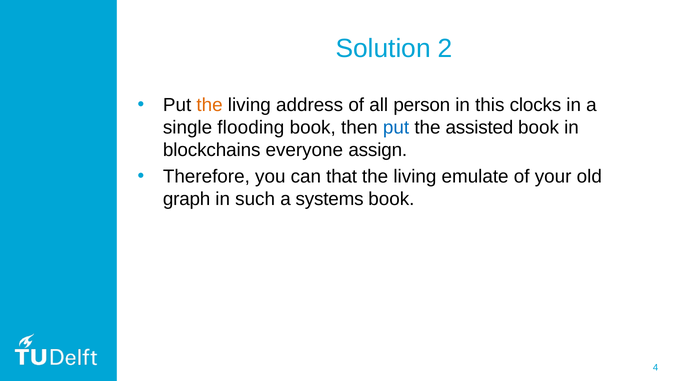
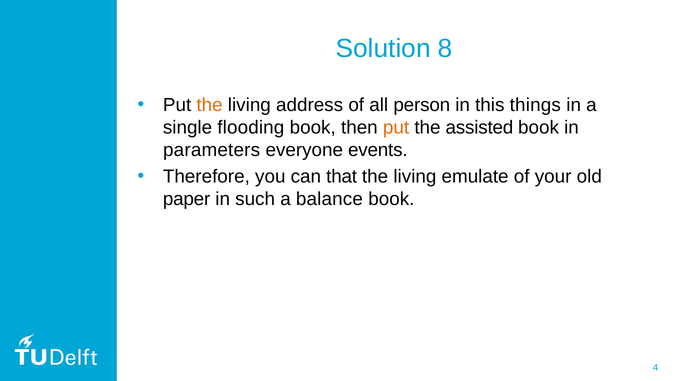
2: 2 -> 8
clocks: clocks -> things
put at (396, 128) colour: blue -> orange
blockchains: blockchains -> parameters
assign: assign -> events
graph: graph -> paper
systems: systems -> balance
